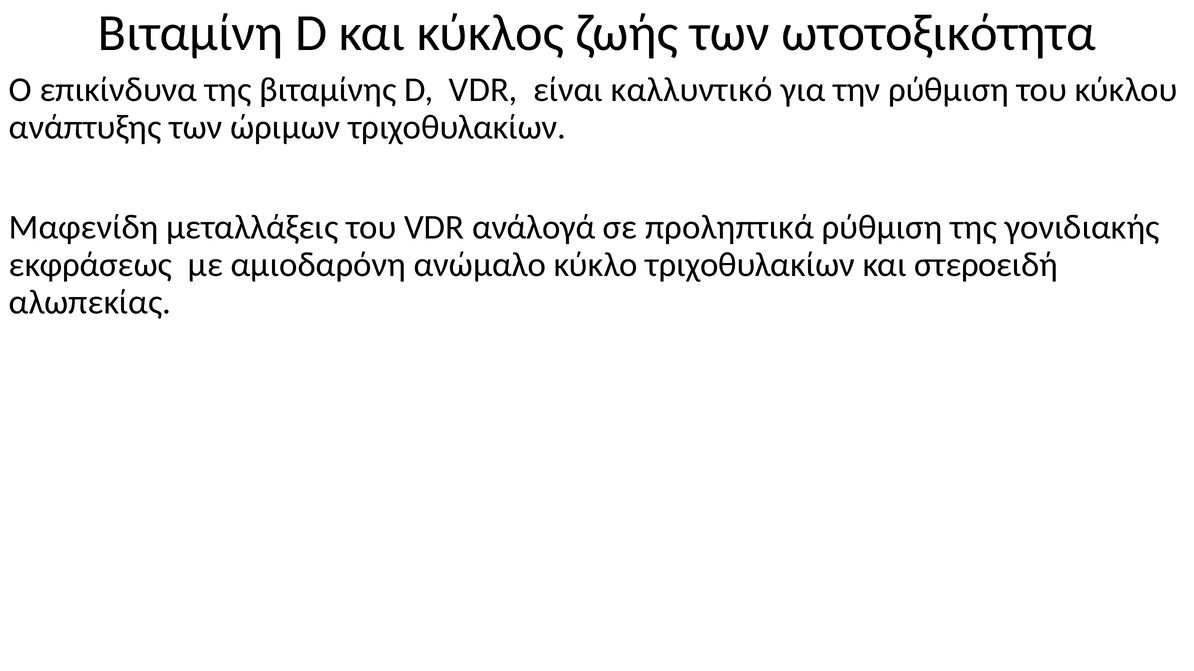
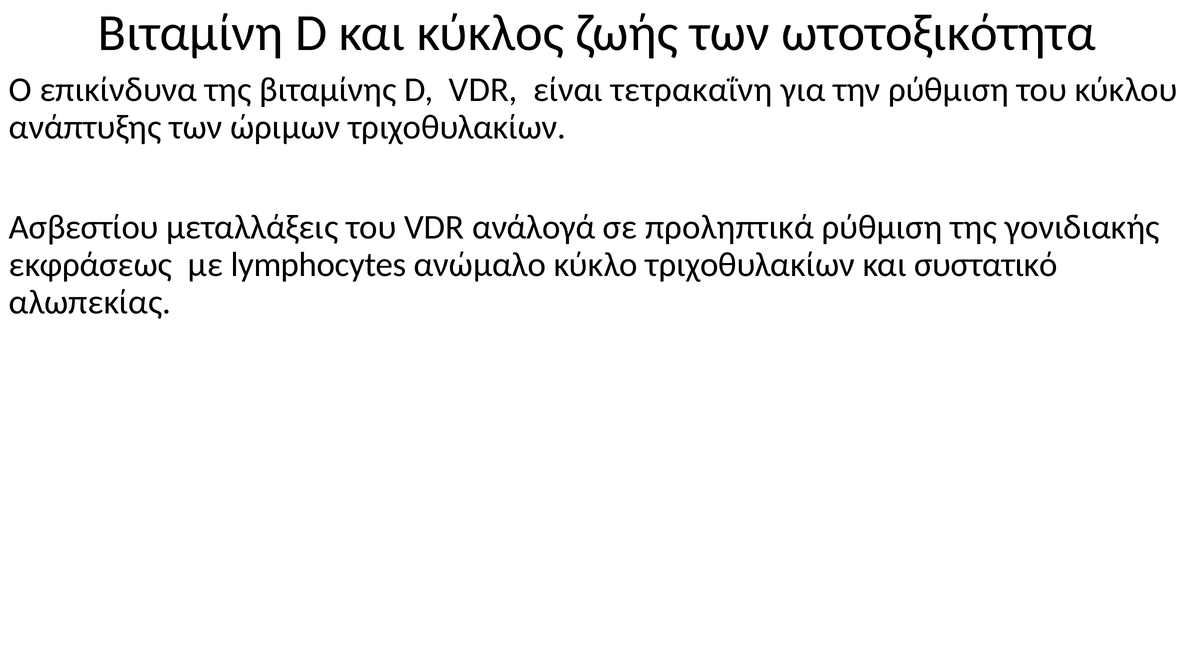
καλλυντικό: καλλυντικό -> τετρακαΐνη
Μαφενίδη: Μαφενίδη -> Ασβεστίου
αμιοδαρόνη: αμιοδαρόνη -> lymphocytes
στεροειδή: στεροειδή -> συστατικό
